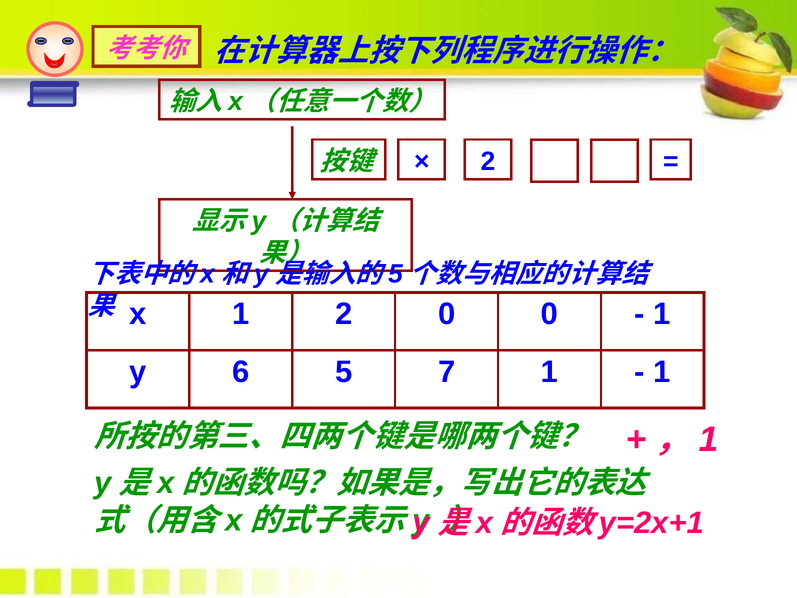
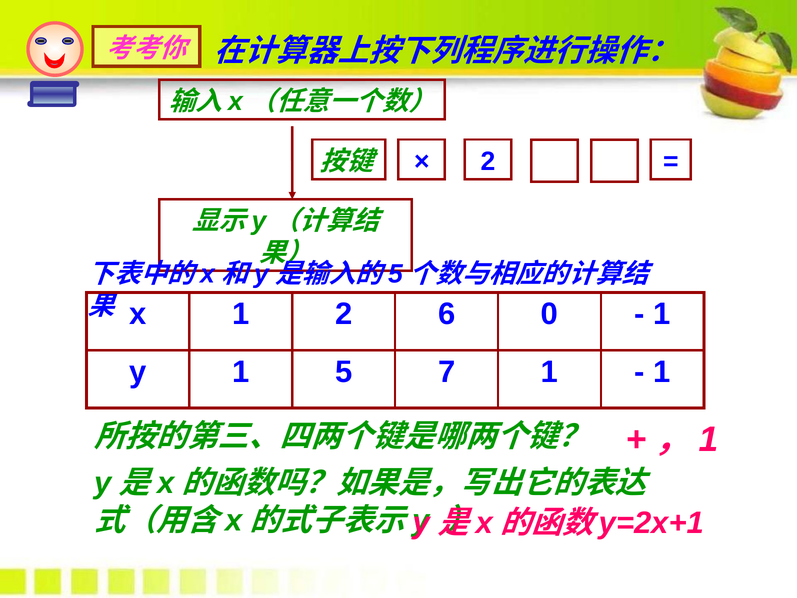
2 0: 0 -> 6
y 6: 6 -> 1
